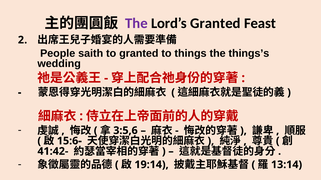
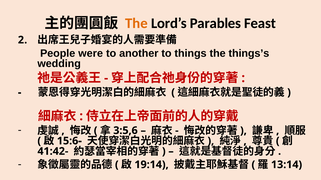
The at (136, 23) colour: purple -> orange
Lord’s Granted: Granted -> Parables
saith: saith -> were
to granted: granted -> another
